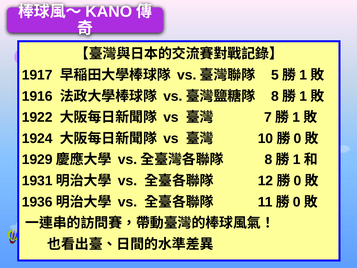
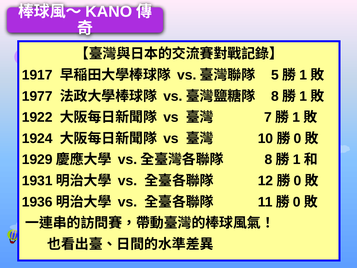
1916: 1916 -> 1977
